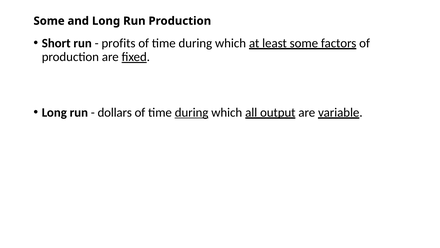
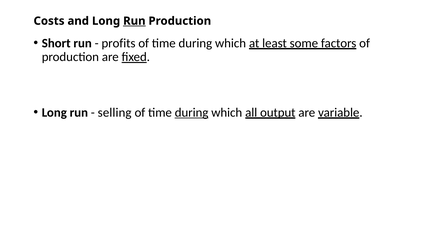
Some at (49, 21): Some -> Costs
Run at (134, 21) underline: none -> present
dollars: dollars -> selling
